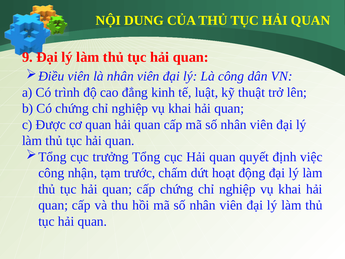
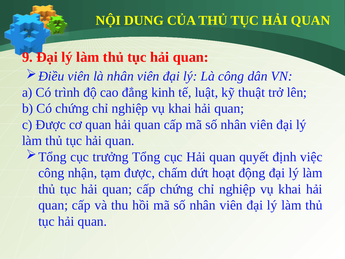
tạm trước: trước -> được
